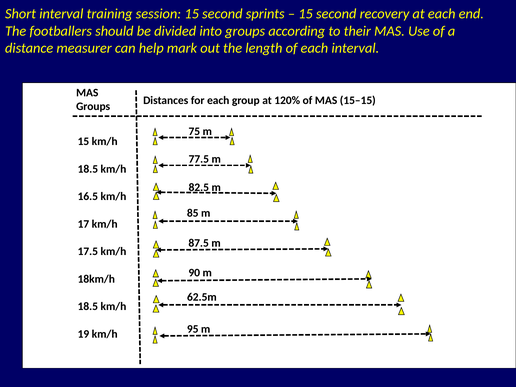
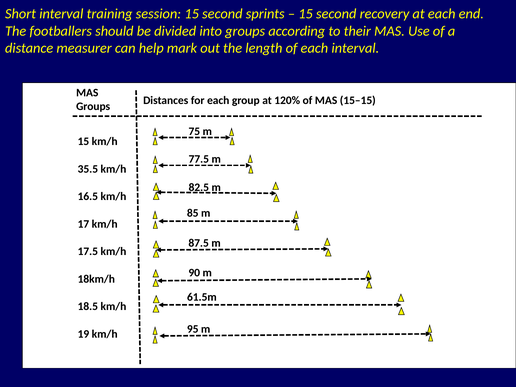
18.5 at (88, 169): 18.5 -> 35.5
62.5m: 62.5m -> 61.5m
